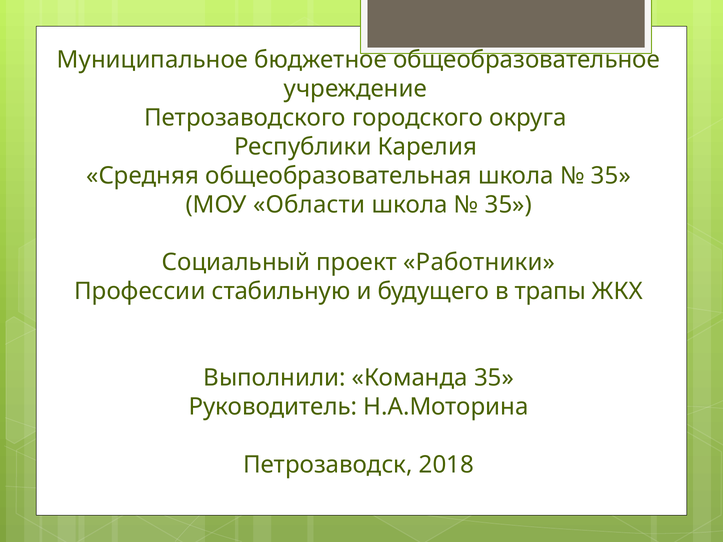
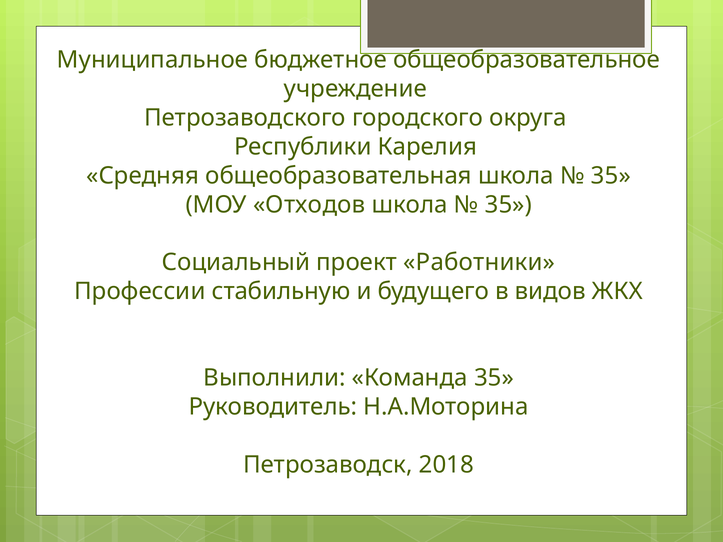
Области: Области -> Отходов
трапы: трапы -> видов
